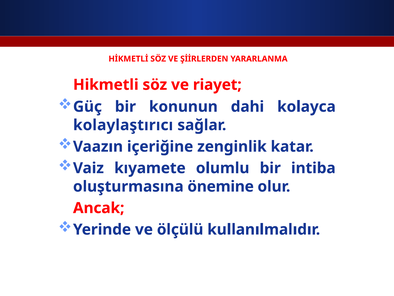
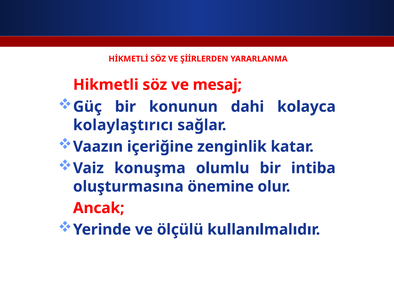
riayet: riayet -> mesaj
kıyamete: kıyamete -> konuşma
